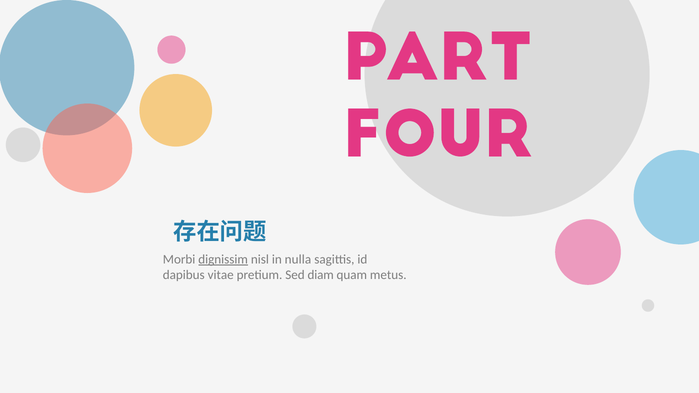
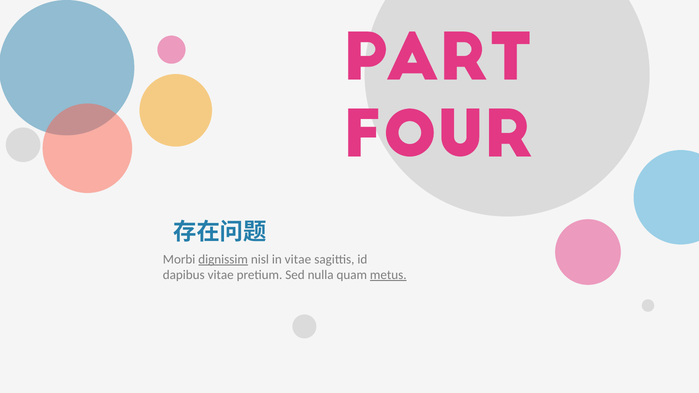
in nulla: nulla -> vitae
diam: diam -> nulla
metus underline: none -> present
